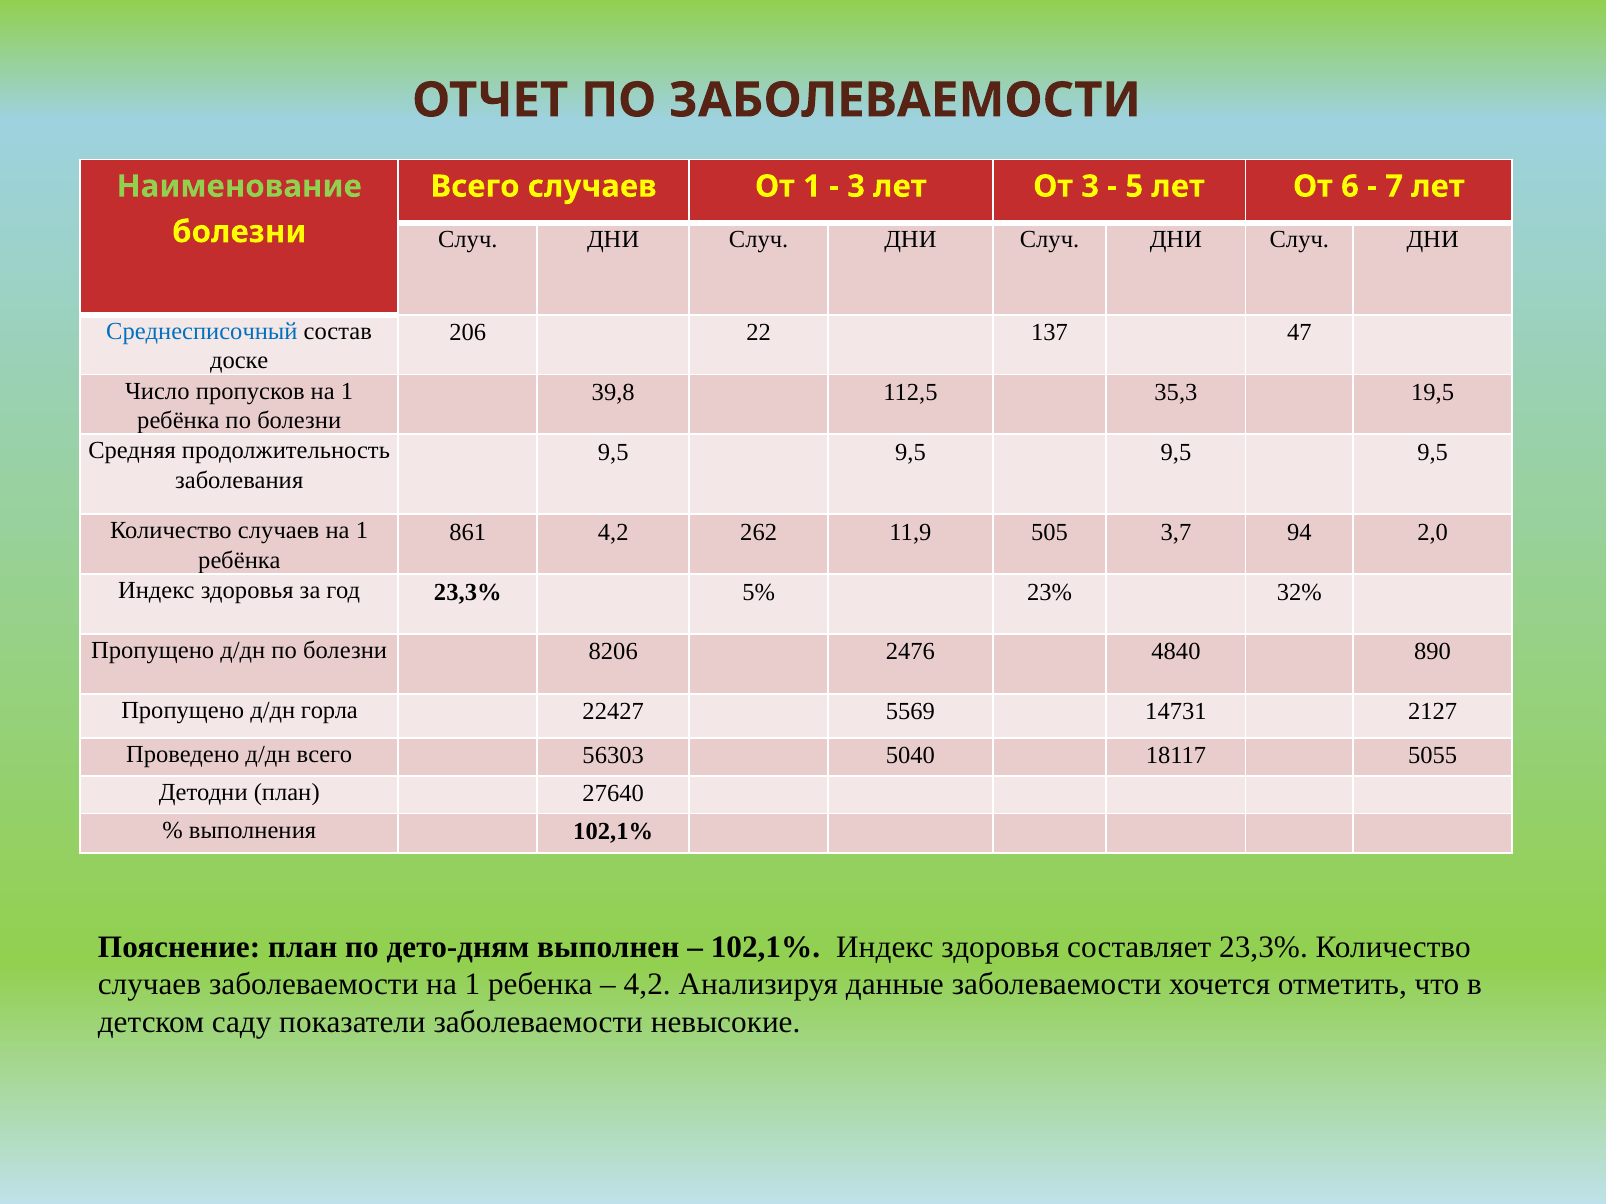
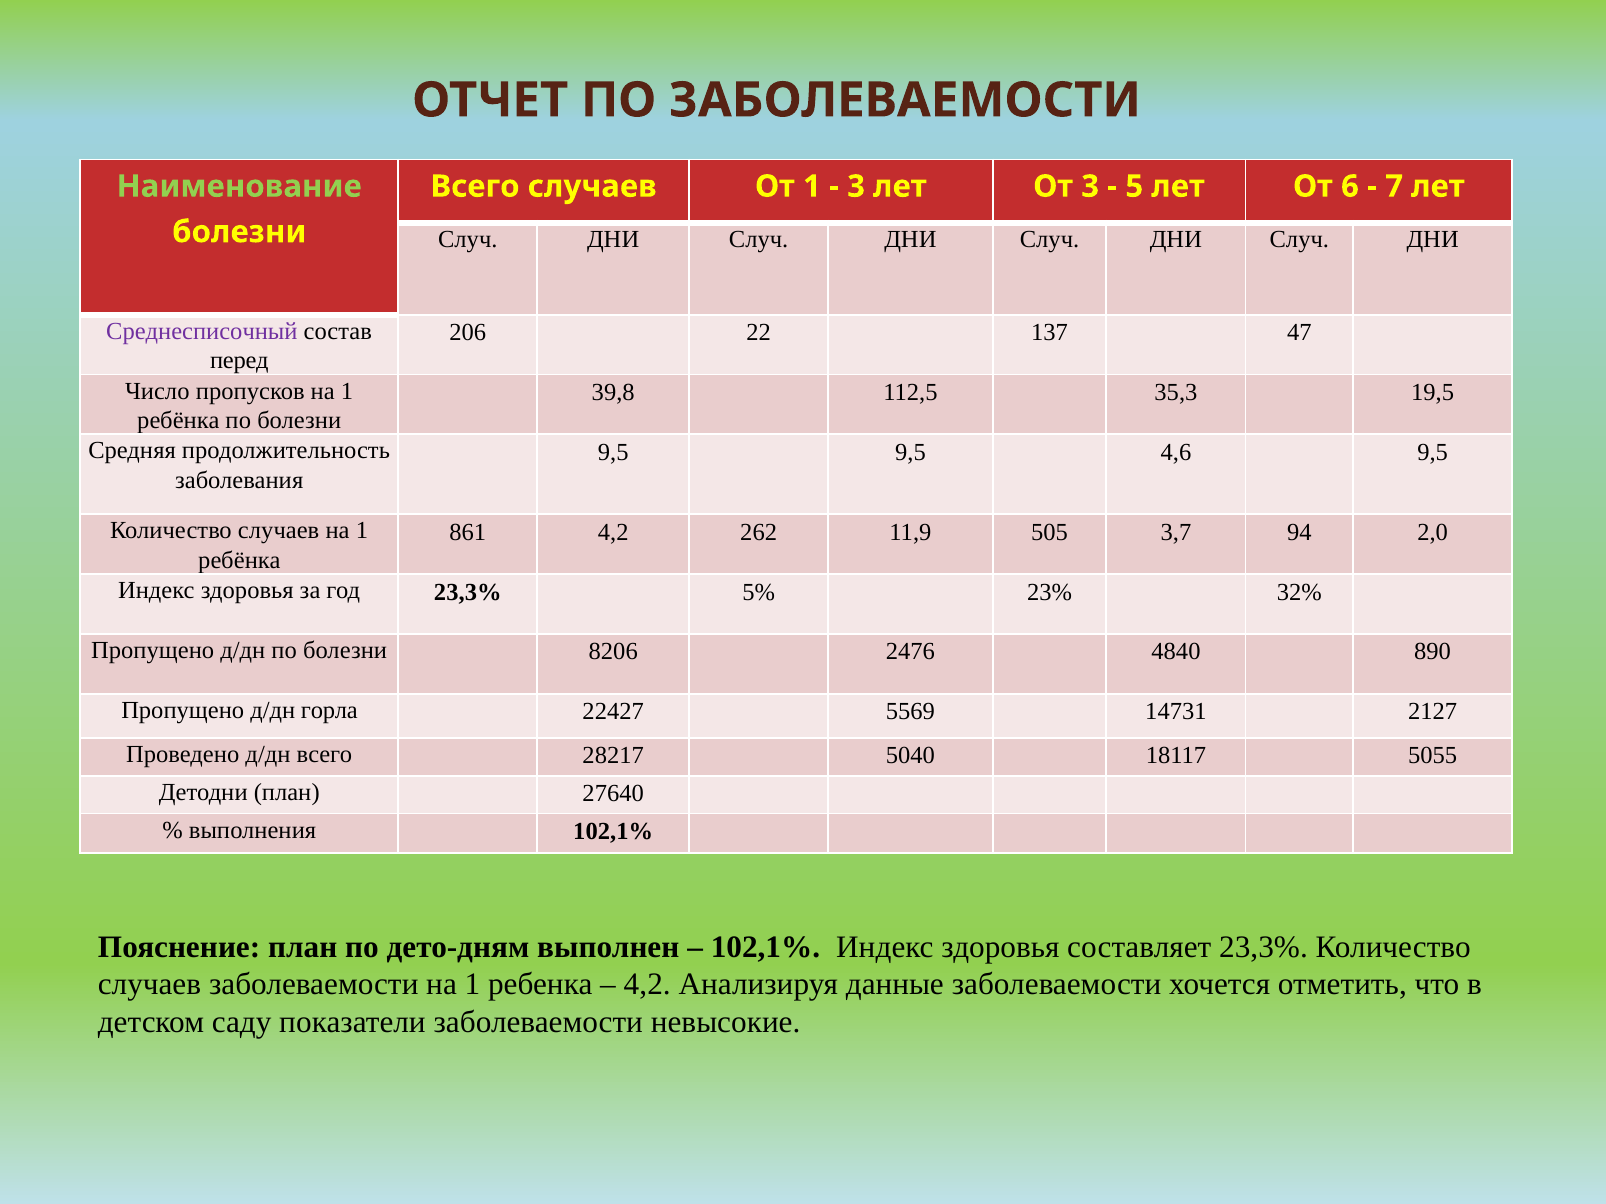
Среднесписочный colour: blue -> purple
доске: доске -> перед
9,5 at (1176, 452): 9,5 -> 4,6
56303: 56303 -> 28217
